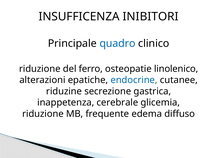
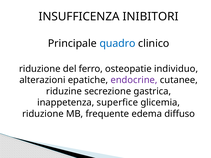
linolenico: linolenico -> individuo
endocrine colour: blue -> purple
cerebrale: cerebrale -> superfice
